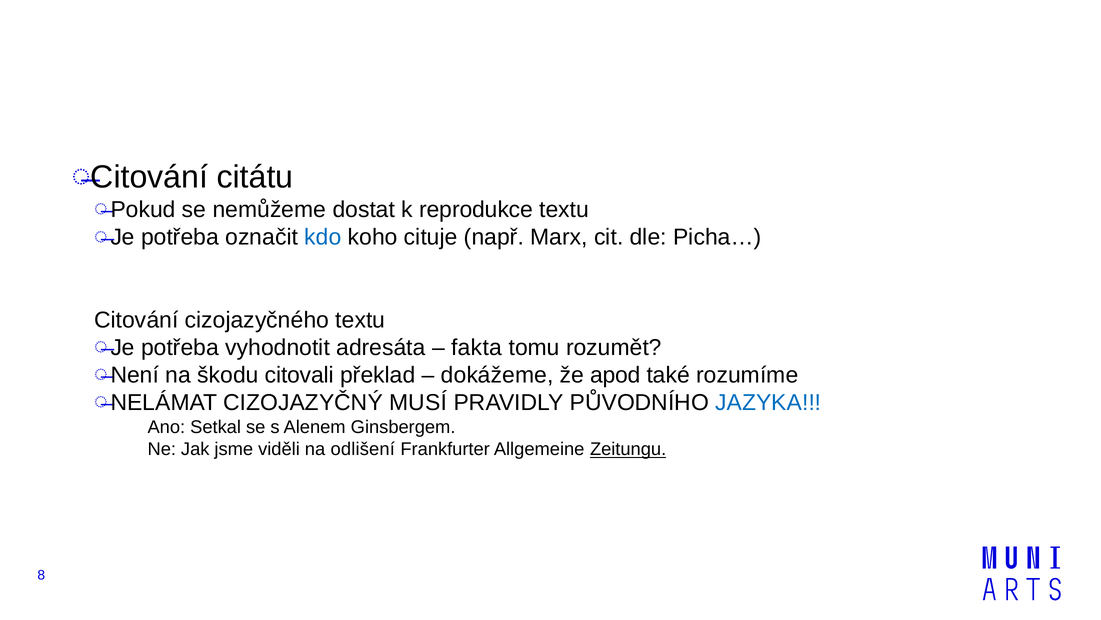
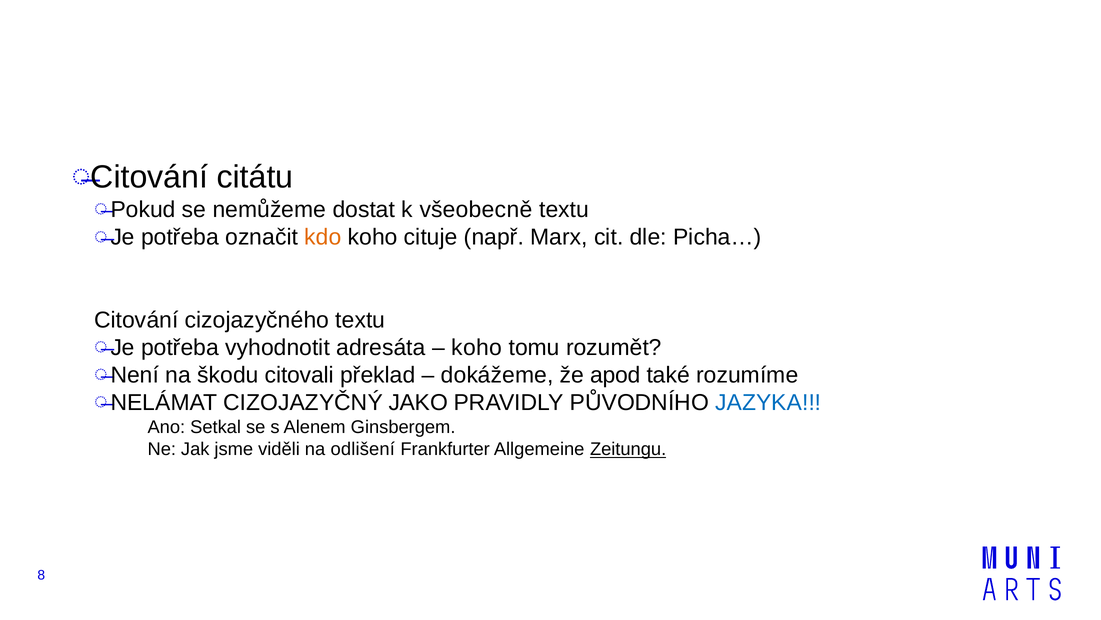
reprodukce: reprodukce -> všeobecně
kdo colour: blue -> orange
fakta at (477, 347): fakta -> koho
MUSÍ: MUSÍ -> JAKO
